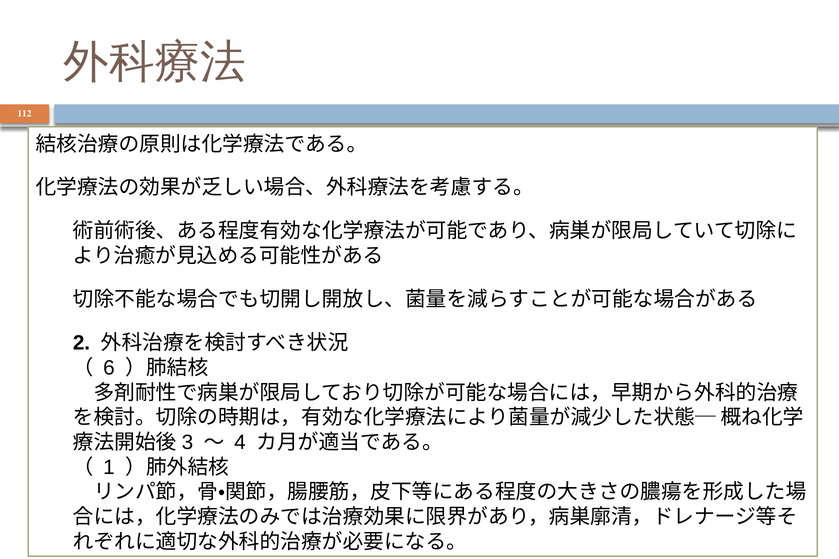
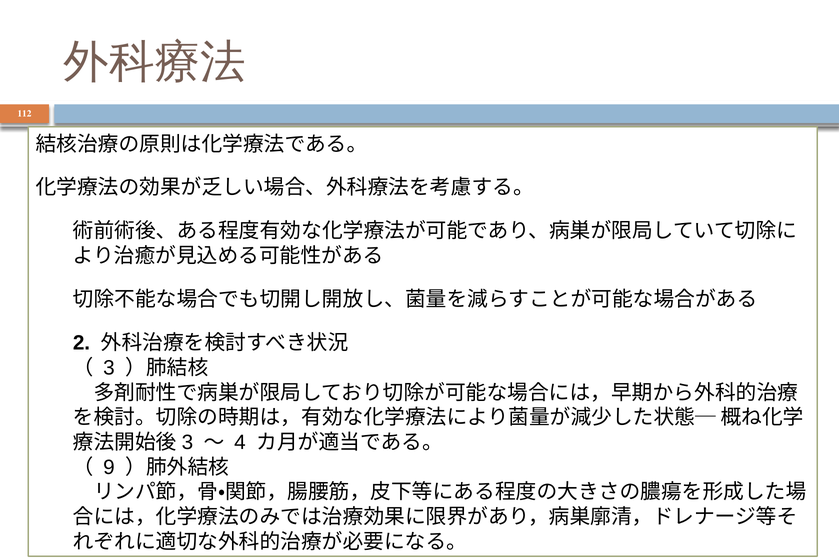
6: 6 -> 3
1: 1 -> 9
